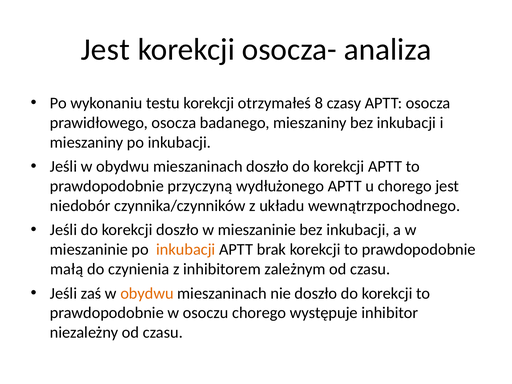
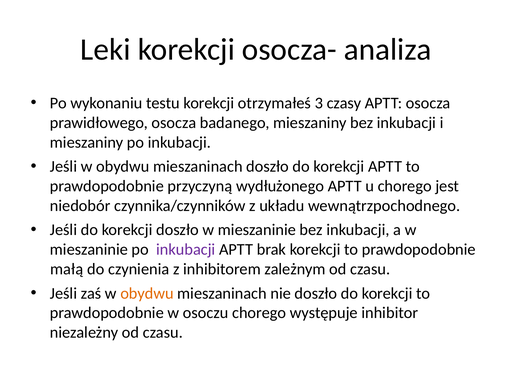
Jest at (105, 50): Jest -> Leki
8: 8 -> 3
inkubacji at (186, 250) colour: orange -> purple
